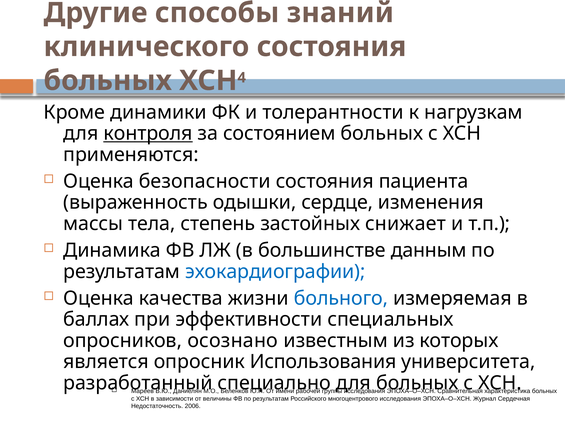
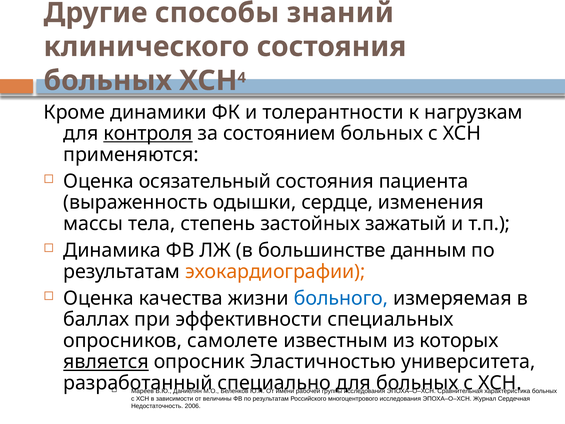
безопасности: безопасности -> осязательный
снижает: снижает -> зажатый
эхокардиографии colour: blue -> orange
осознано: осознано -> самолете
является underline: none -> present
Использования: Использования -> Эластичностью
